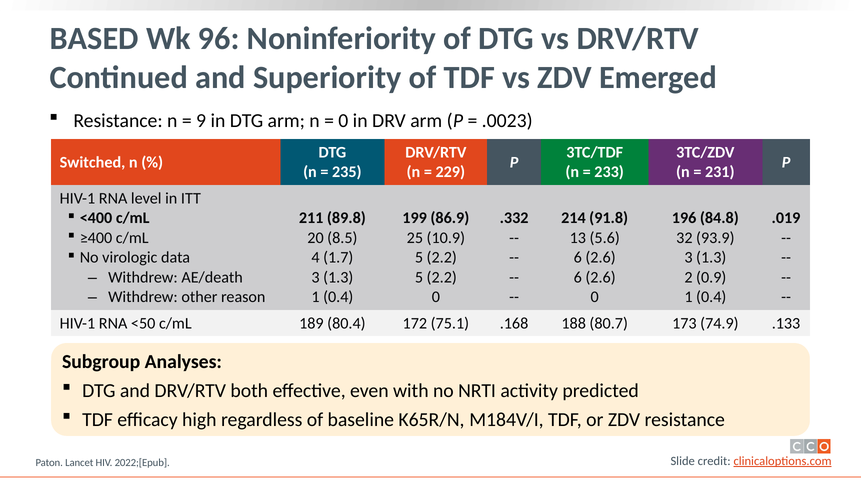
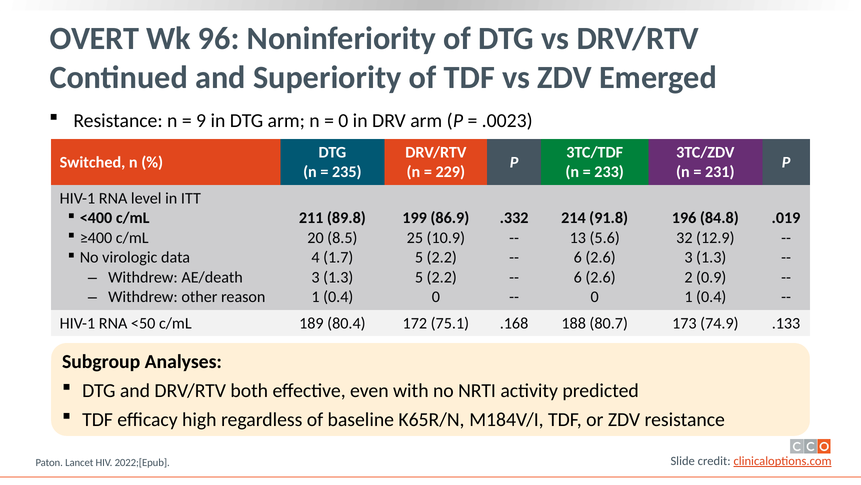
BASED: BASED -> OVERT
93.9: 93.9 -> 12.9
